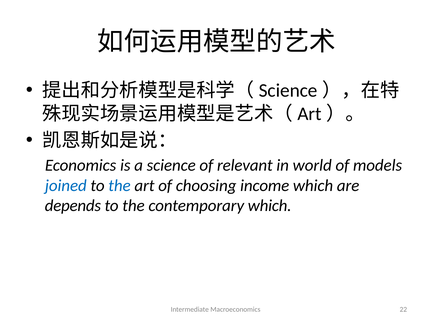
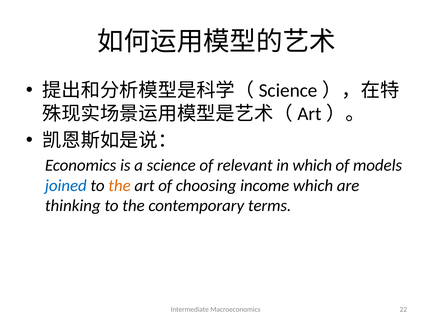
in world: world -> which
the at (119, 186) colour: blue -> orange
depends: depends -> thinking
contemporary which: which -> terms
